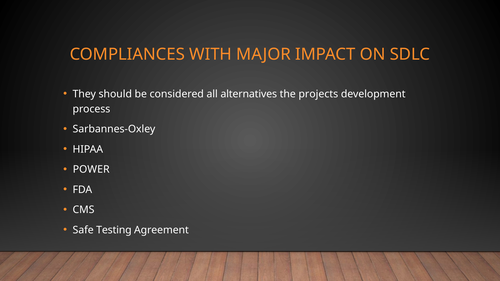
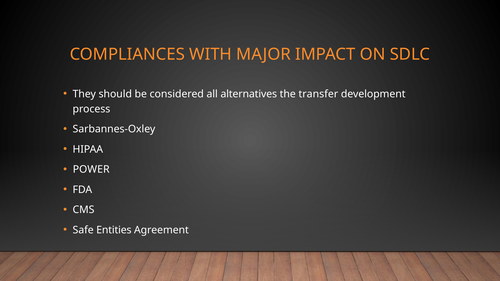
projects: projects -> transfer
Testing: Testing -> Entities
